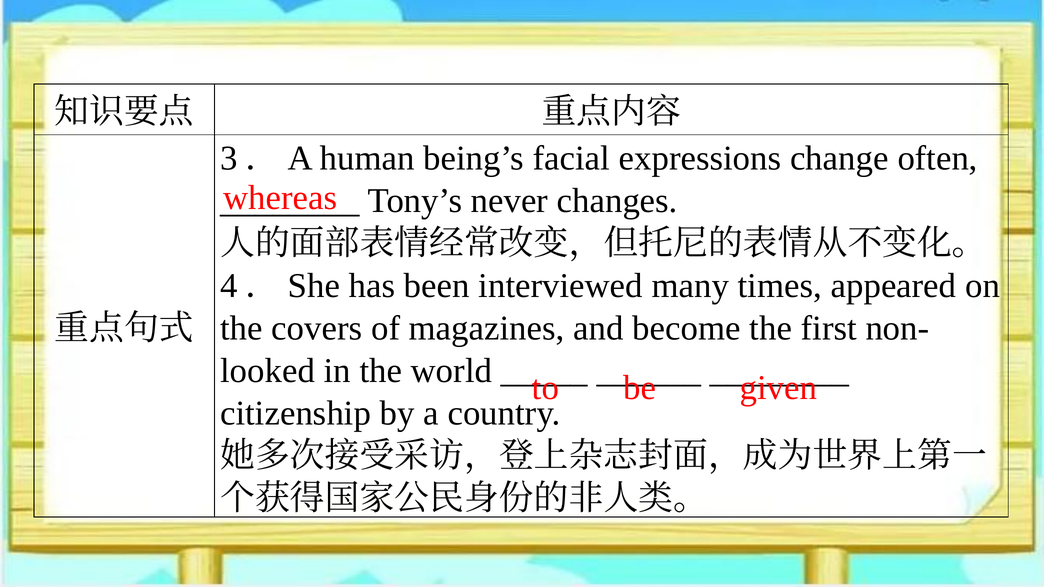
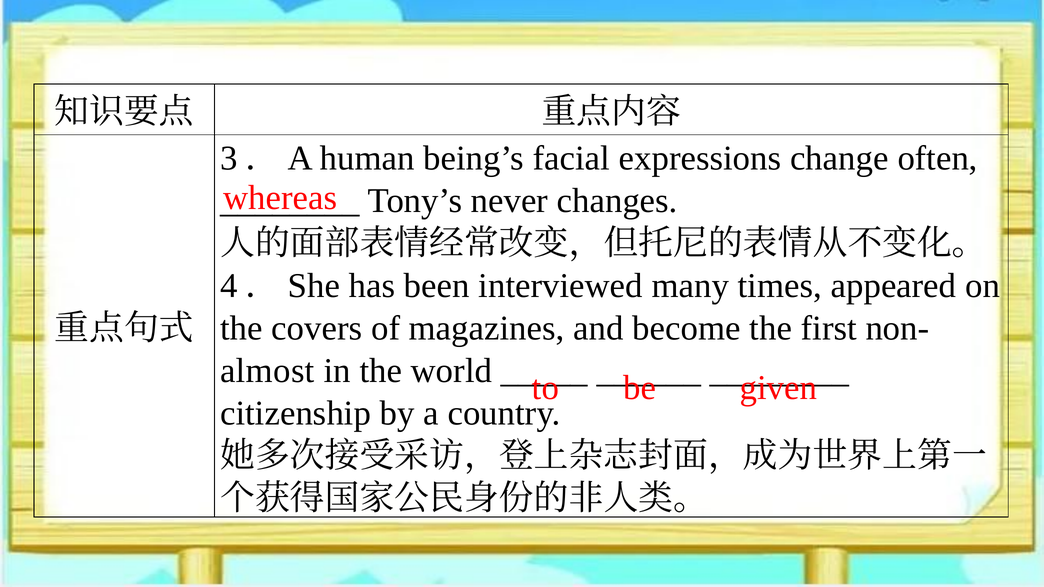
looked: looked -> almost
